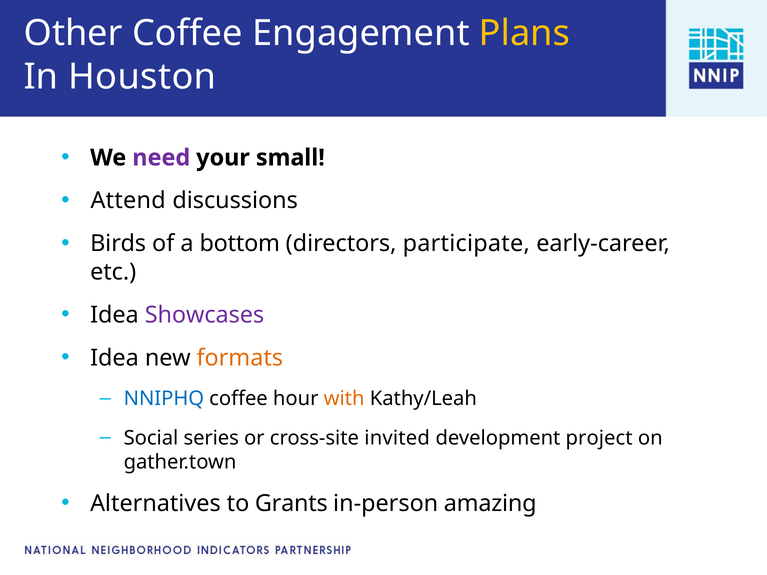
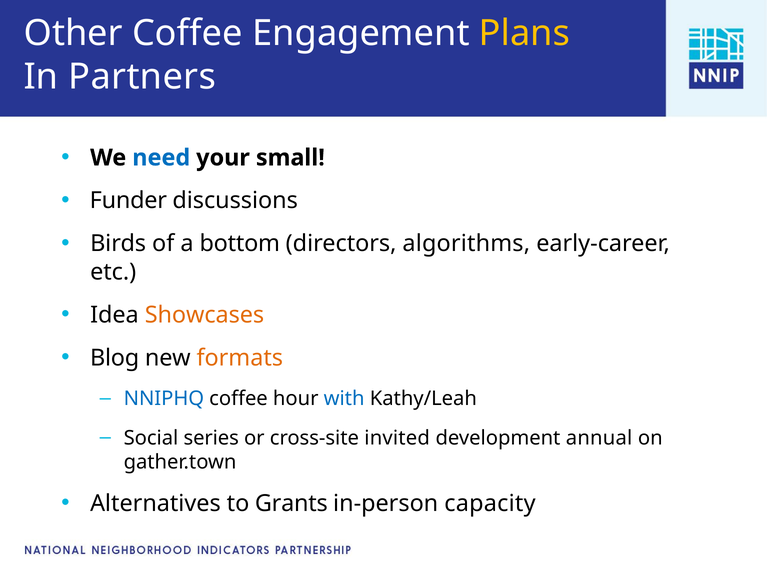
Houston: Houston -> Partners
need colour: purple -> blue
Attend: Attend -> Funder
participate: participate -> algorithms
Showcases colour: purple -> orange
Idea at (114, 358): Idea -> Blog
with colour: orange -> blue
project: project -> annual
amazing: amazing -> capacity
